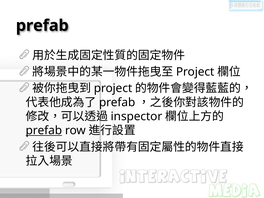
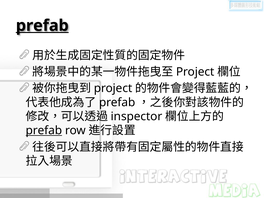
prefab at (42, 26) underline: none -> present
